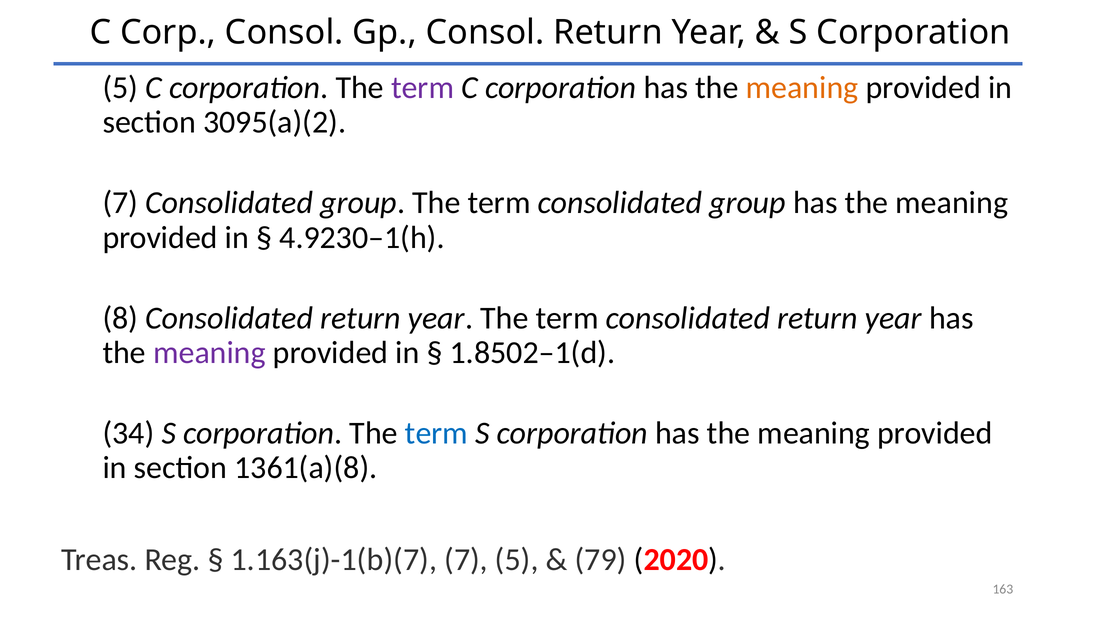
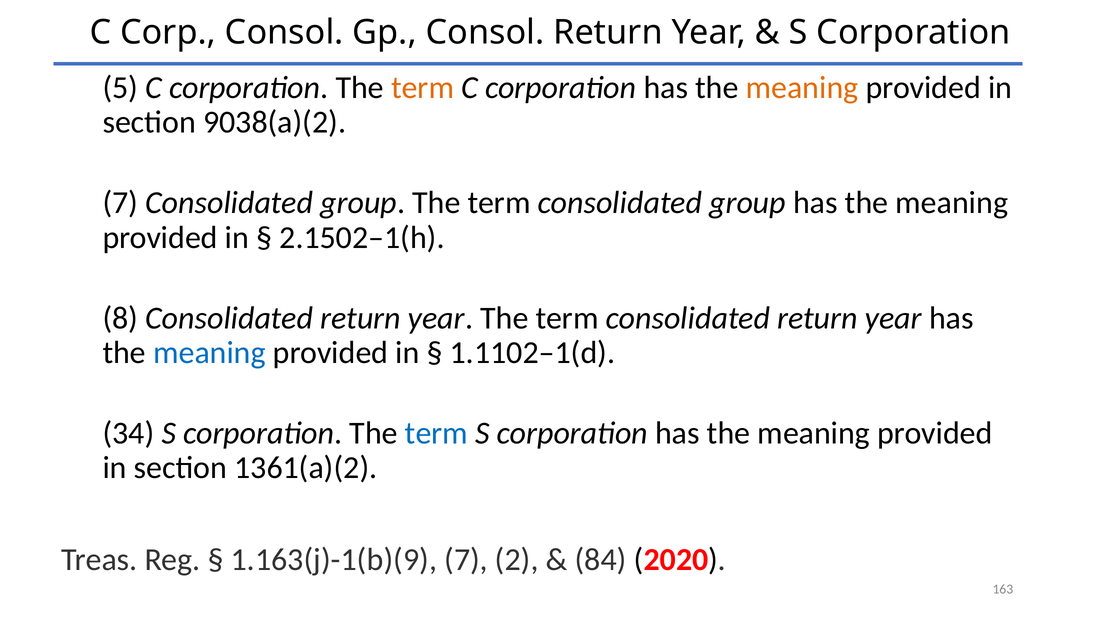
term at (423, 88) colour: purple -> orange
3095(a)(2: 3095(a)(2 -> 9038(a)(2
4.9230–1(h: 4.9230–1(h -> 2.1502–1(h
meaning at (209, 353) colour: purple -> blue
1.8502–1(d: 1.8502–1(d -> 1.1102–1(d
1361(a)(8: 1361(a)(8 -> 1361(a)(2
1.163(j)-1(b)(7: 1.163(j)-1(b)(7 -> 1.163(j)-1(b)(9
7 5: 5 -> 2
79: 79 -> 84
